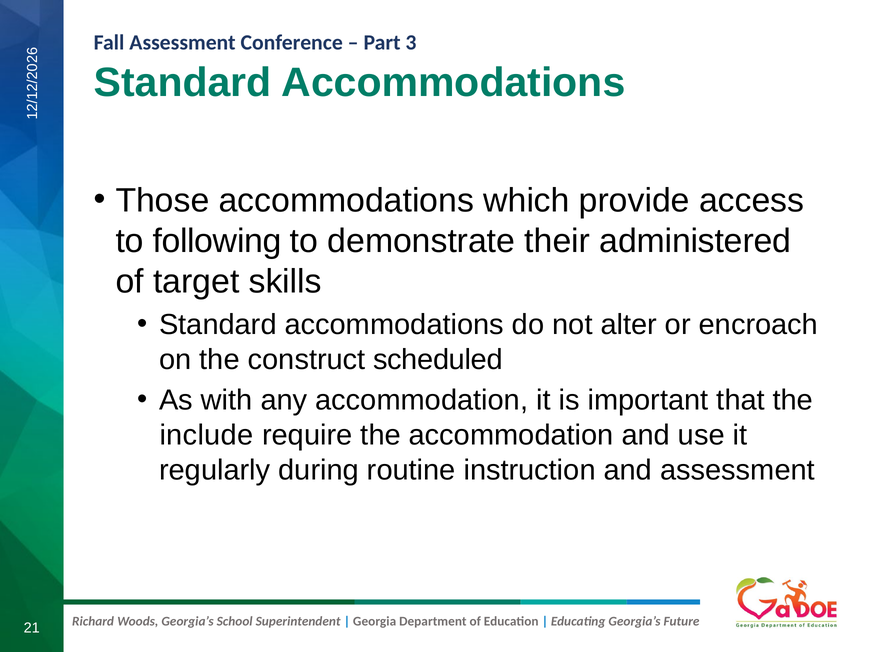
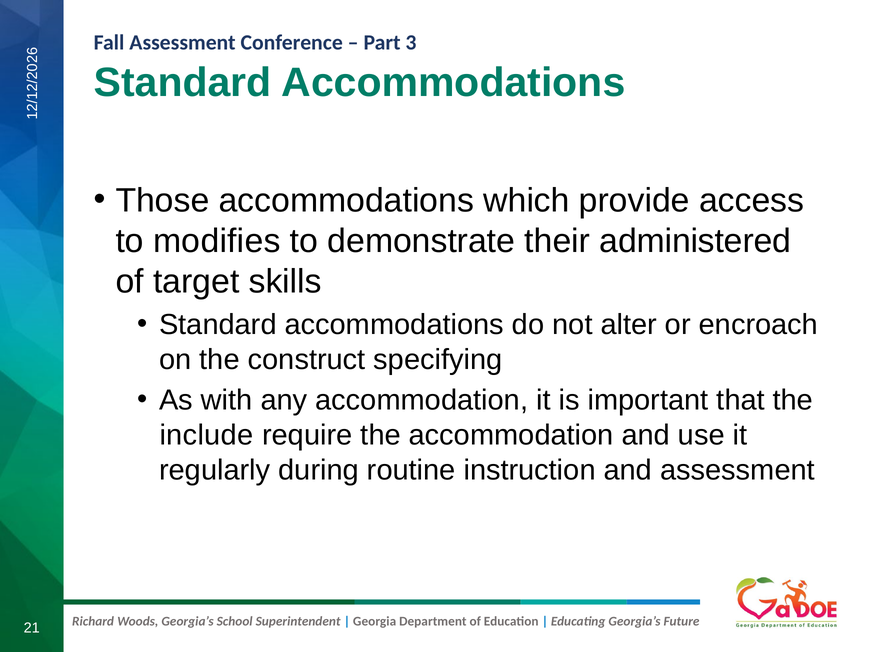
following: following -> modifies
scheduled: scheduled -> specifying
